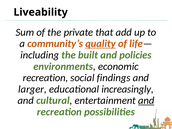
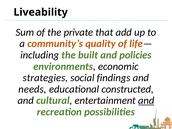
quality underline: present -> none
recreation at (45, 78): recreation -> strategies
larger: larger -> needs
increasingly: increasingly -> constructed
